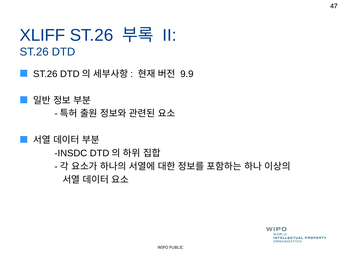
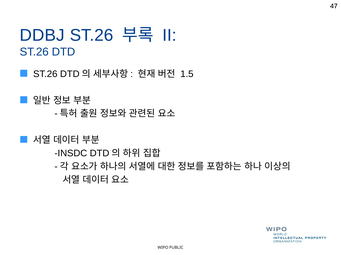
XLIFF: XLIFF -> DDBJ
9.9: 9.9 -> 1.5
